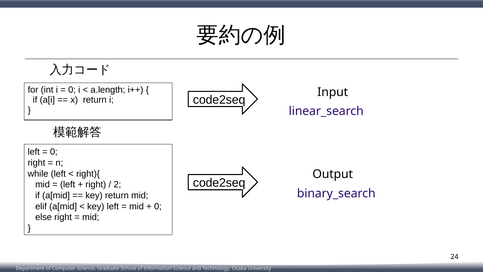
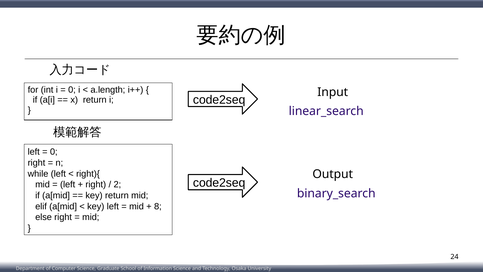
0 at (158, 206): 0 -> 8
